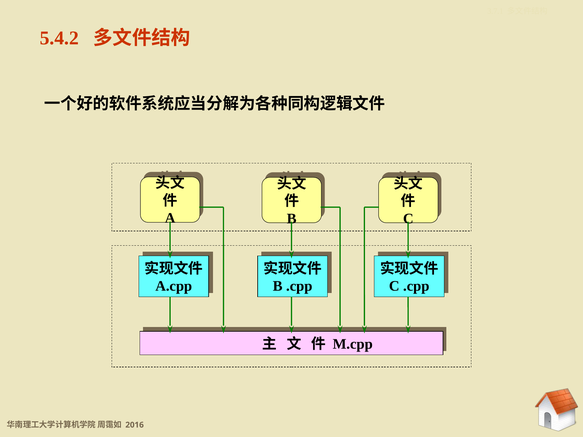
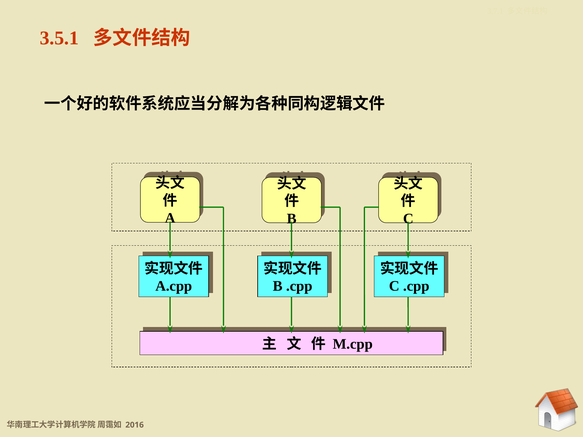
5.4.2: 5.4.2 -> 3.5.1
